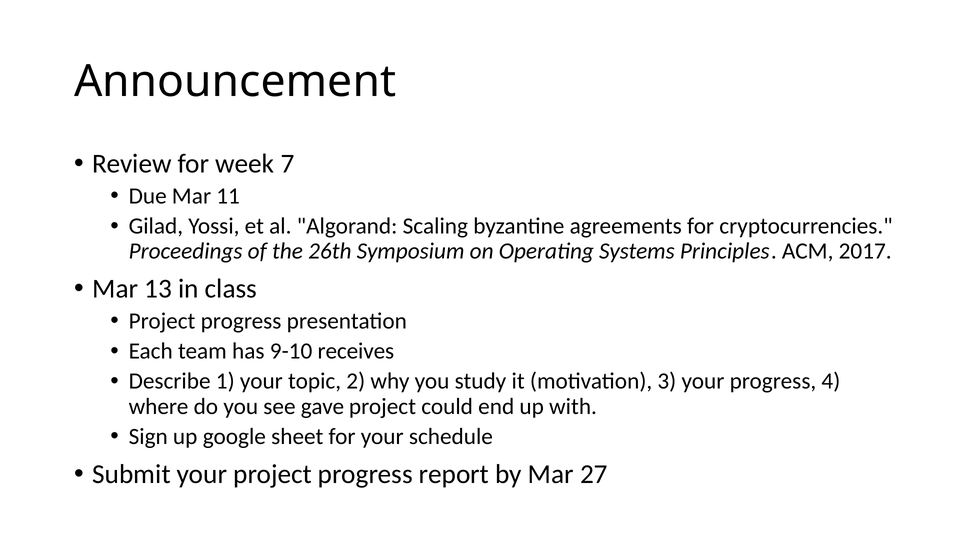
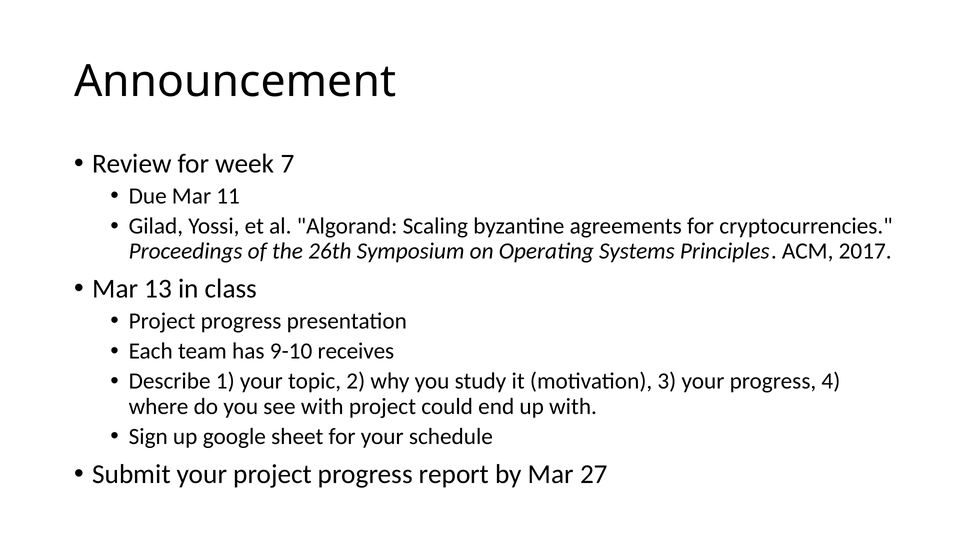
see gave: gave -> with
